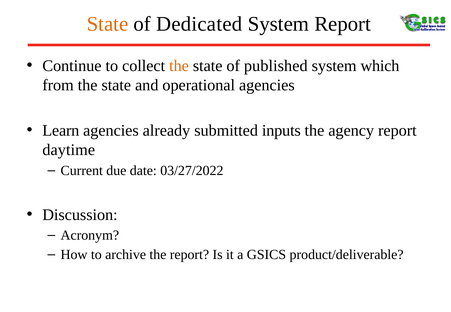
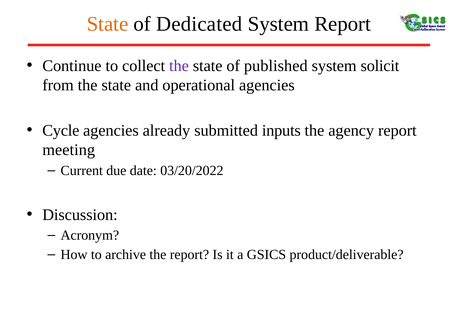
the at (179, 66) colour: orange -> purple
which: which -> solicit
Learn: Learn -> Cycle
daytime: daytime -> meeting
03/27/2022: 03/27/2022 -> 03/20/2022
